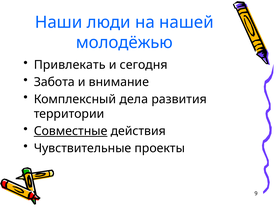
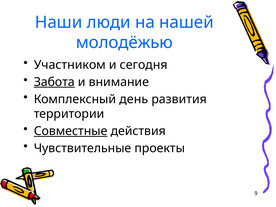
Привлекать: Привлекать -> Участником
Забота underline: none -> present
дела: дела -> день
